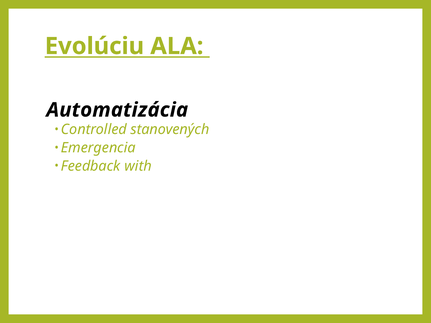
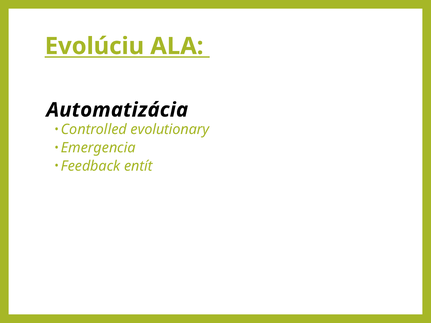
stanovených: stanovených -> evolutionary
with: with -> entít
